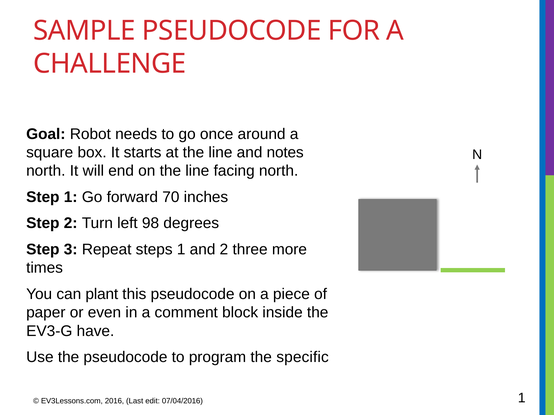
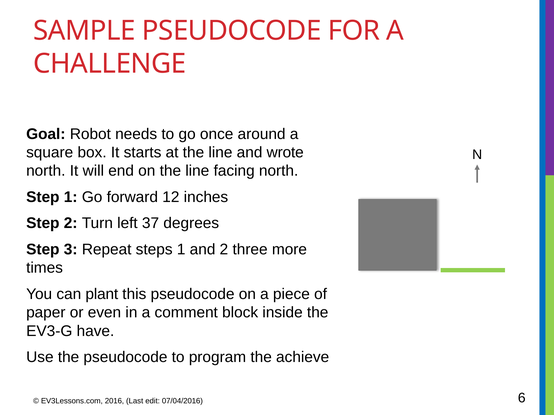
notes: notes -> wrote
70: 70 -> 12
98: 98 -> 37
specific: specific -> achieve
07/04/2016 1: 1 -> 6
